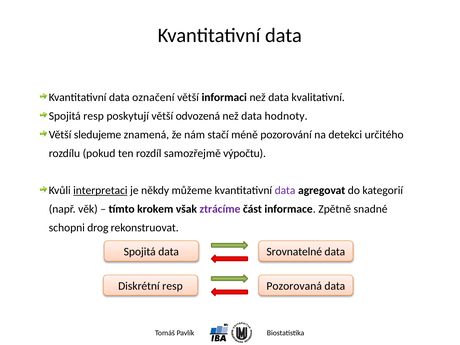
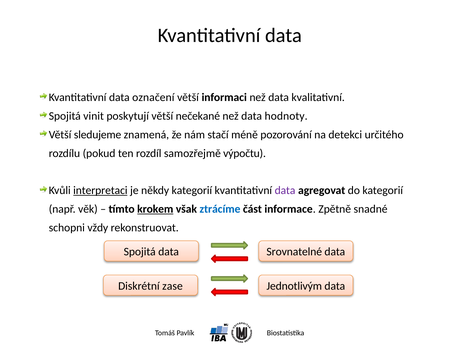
Spojitá resp: resp -> vinit
odvozená: odvozená -> nečekané
někdy můžeme: můžeme -> kategorií
krokem underline: none -> present
ztrácíme colour: purple -> blue
drog: drog -> vždy
Diskrétní resp: resp -> zase
Pozorovaná: Pozorovaná -> Jednotlivým
